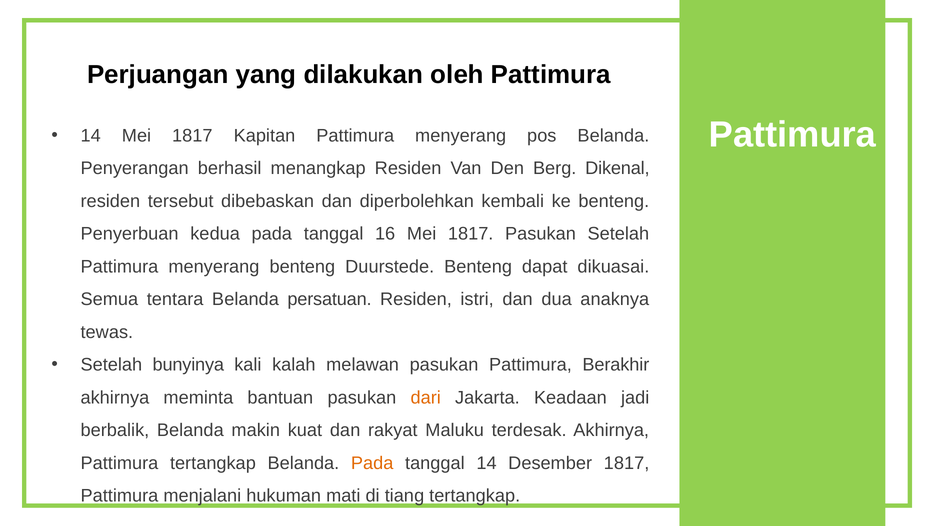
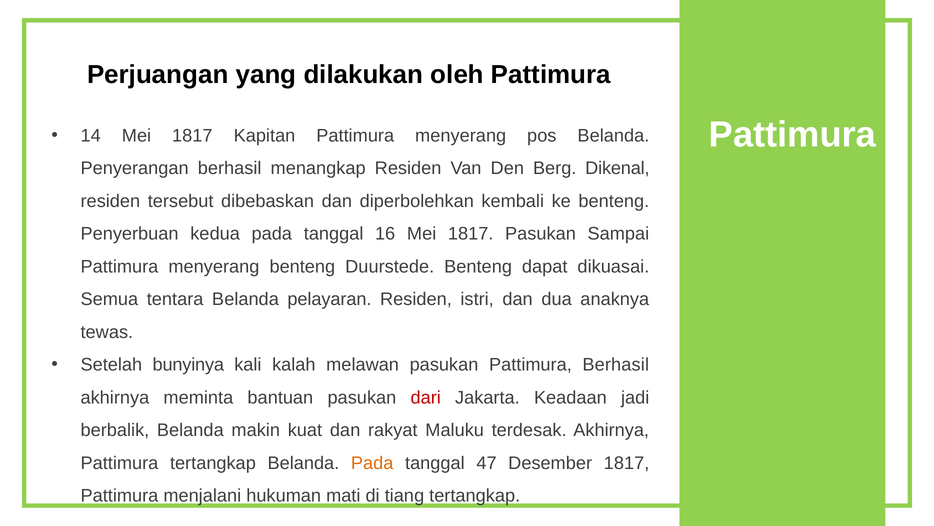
Pasukan Setelah: Setelah -> Sampai
persatuan: persatuan -> pelayaran
Pattimura Berakhir: Berakhir -> Berhasil
dari colour: orange -> red
tanggal 14: 14 -> 47
